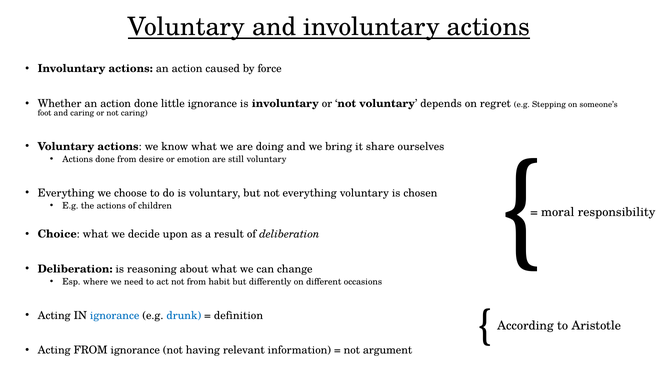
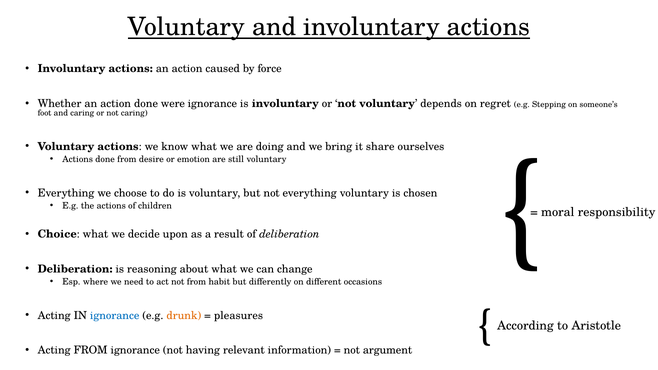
little: little -> were
drunk colour: blue -> orange
definition: definition -> pleasures
